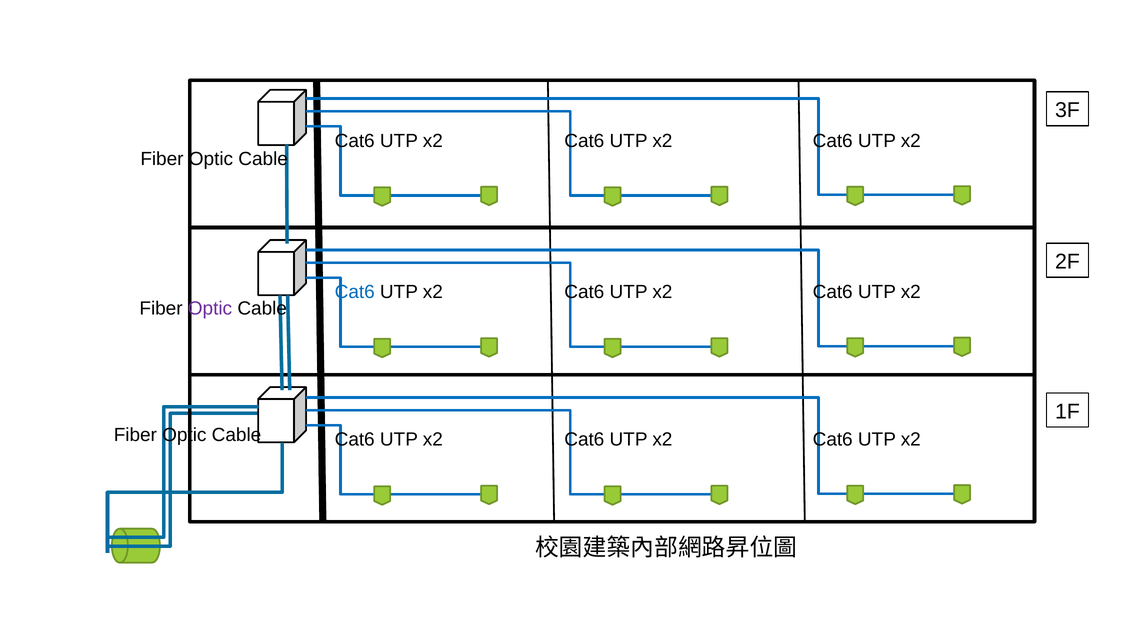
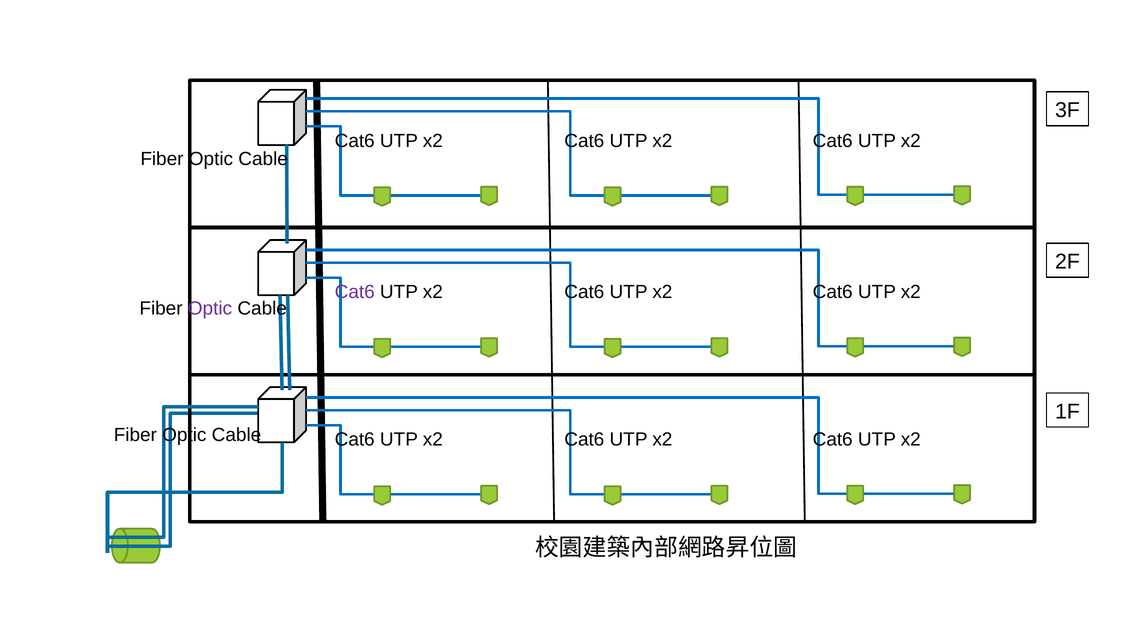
Cat6 at (355, 292) colour: blue -> purple
